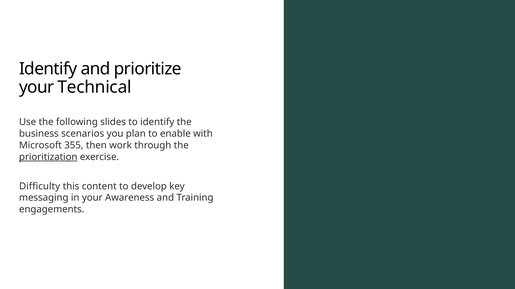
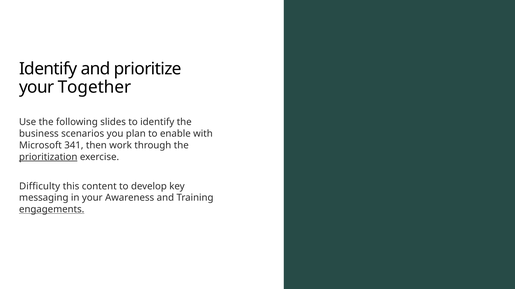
Technical: Technical -> Together
355: 355 -> 341
engagements underline: none -> present
